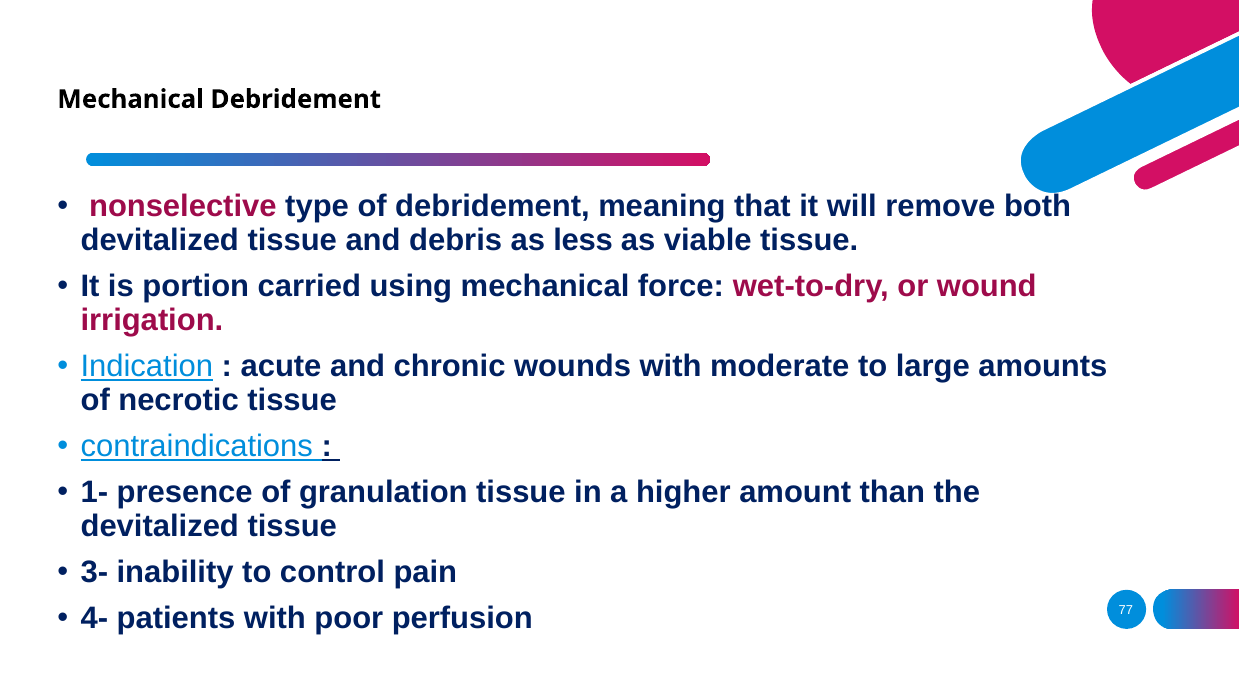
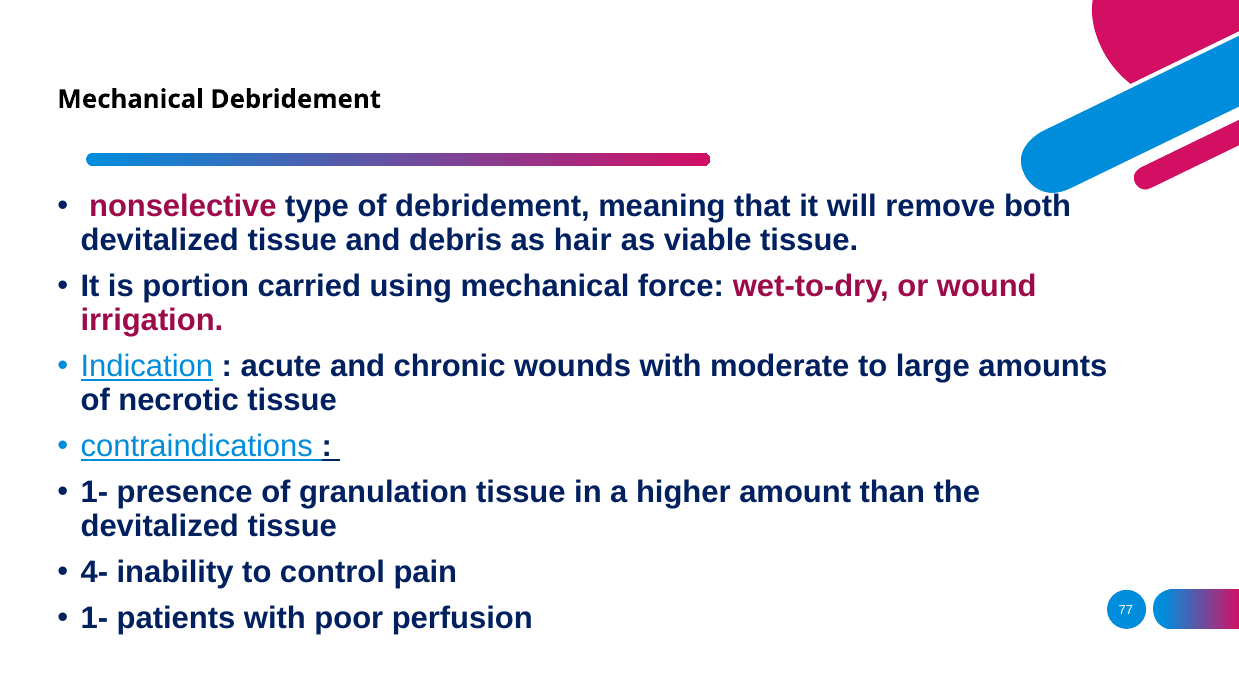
less: less -> hair
3-: 3- -> 4-
4- at (94, 619): 4- -> 1-
